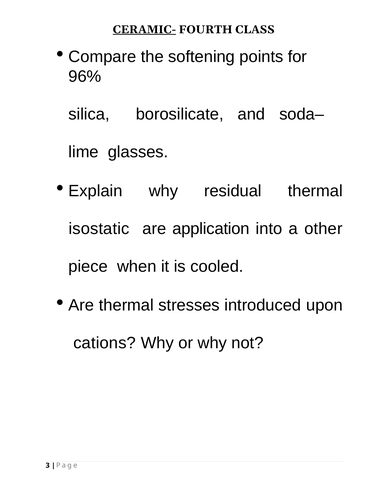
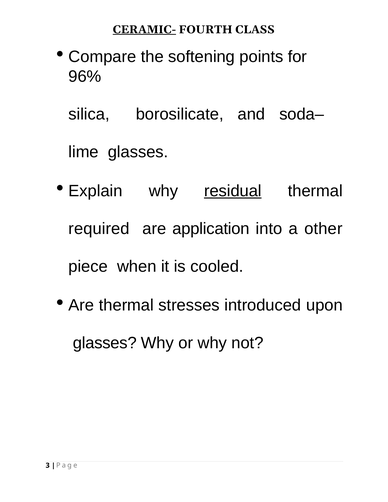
residual underline: none -> present
isostatic: isostatic -> required
cations at (105, 343): cations -> glasses
